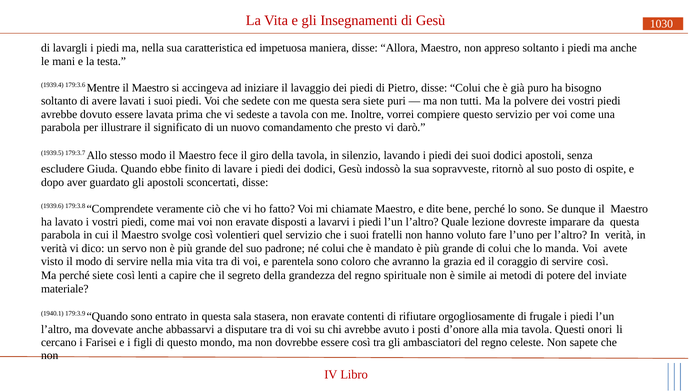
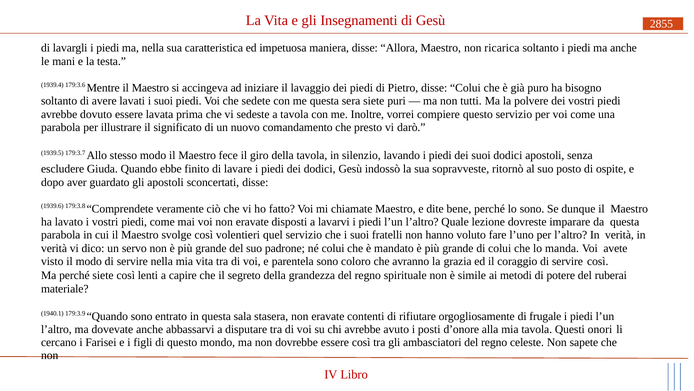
1030: 1030 -> 2855
appreso: appreso -> ricarica
inviate: inviate -> ruberai
